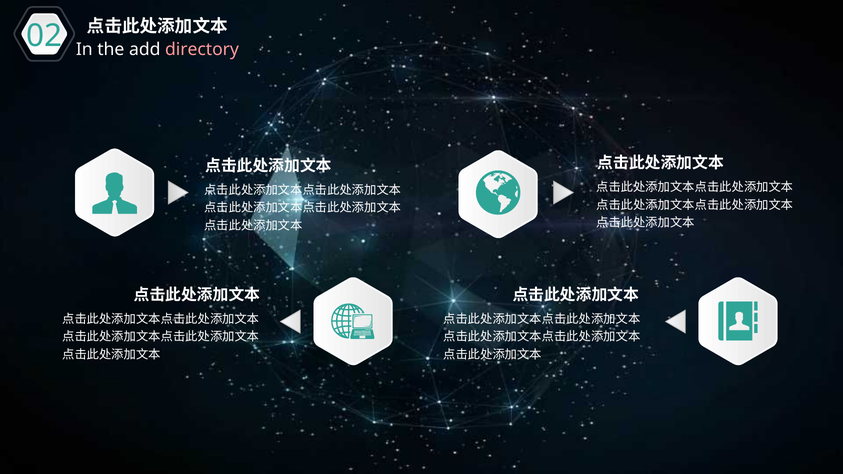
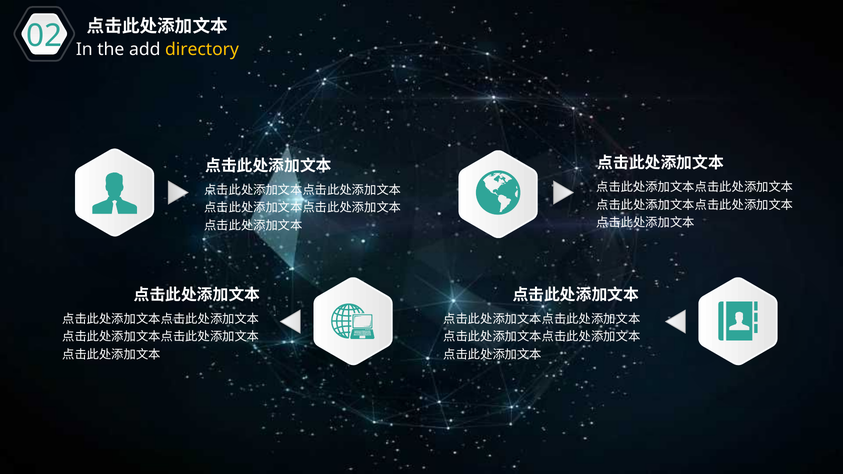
directory colour: pink -> yellow
